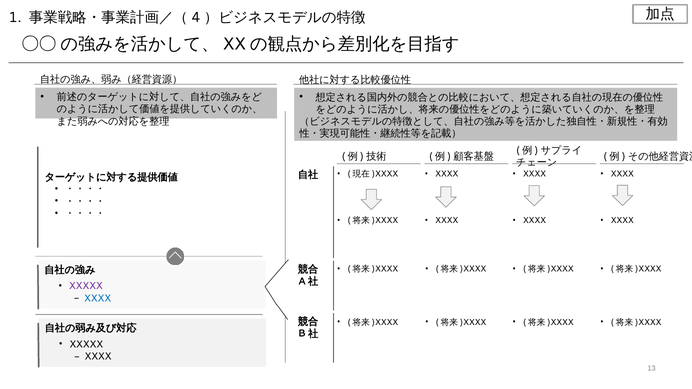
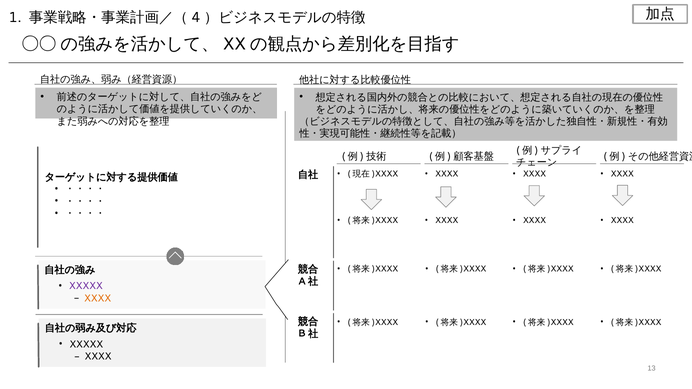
XXXX at (98, 298) colour: blue -> orange
